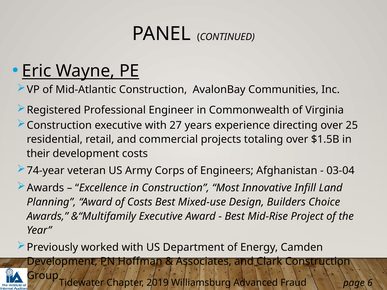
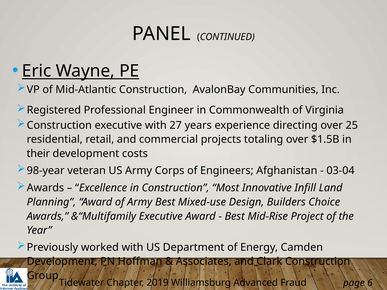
74-year: 74-year -> 98-year
of Costs: Costs -> Army
